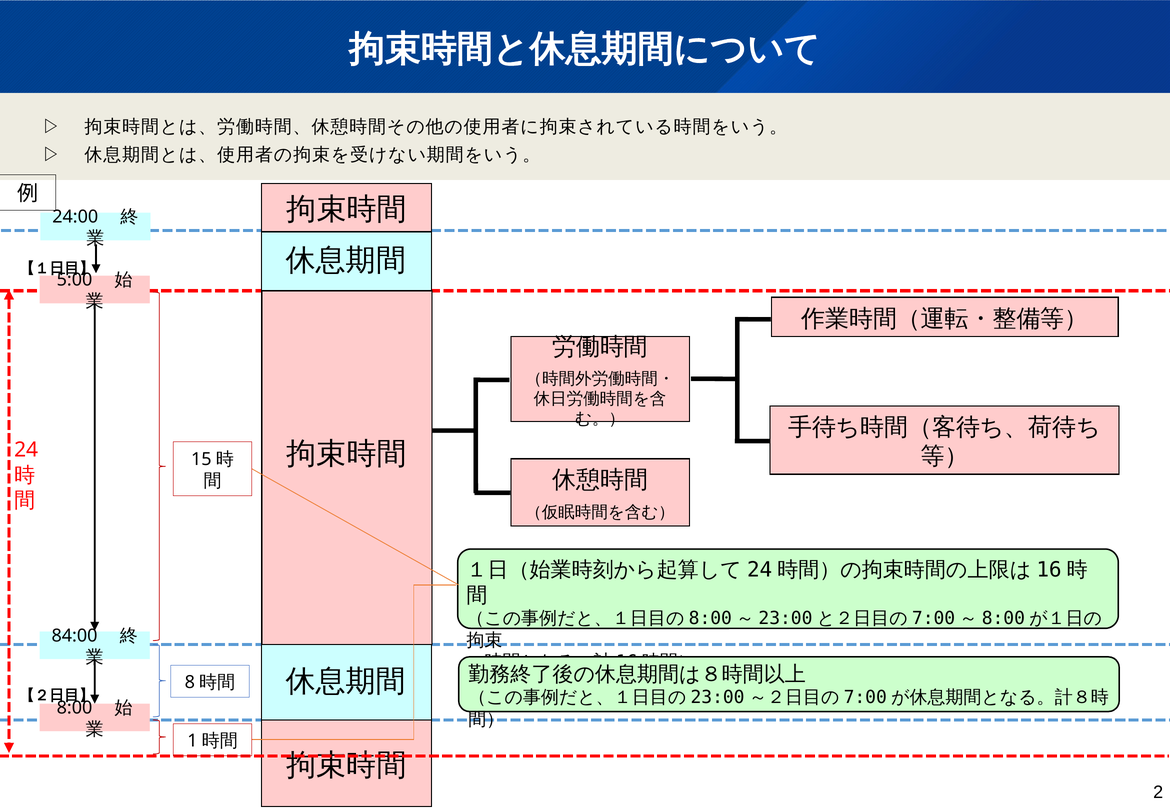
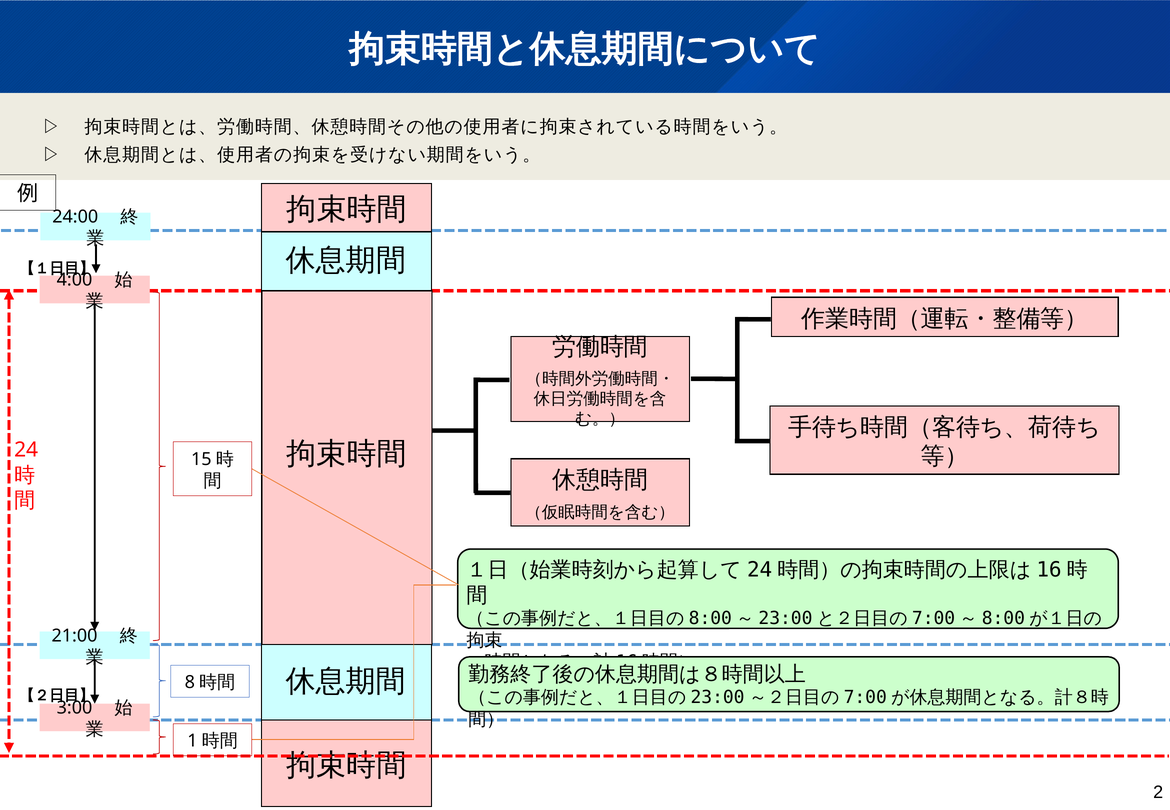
5:00: 5:00 -> 4:00
84:00: 84:00 -> 21:00
8:00: 8:00 -> 3:00
